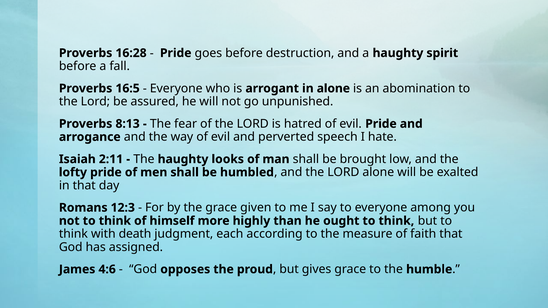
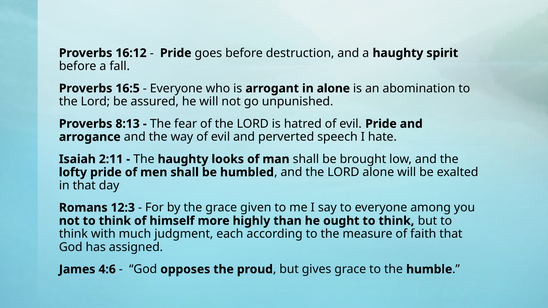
16:28: 16:28 -> 16:12
death: death -> much
